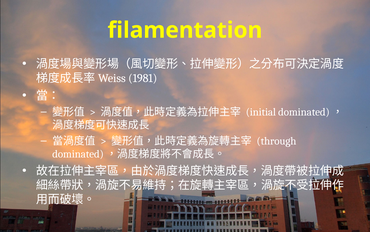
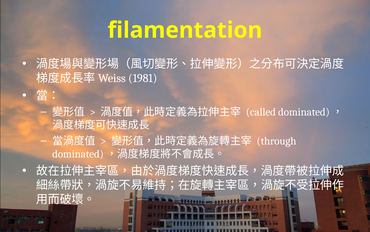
initial: initial -> called
